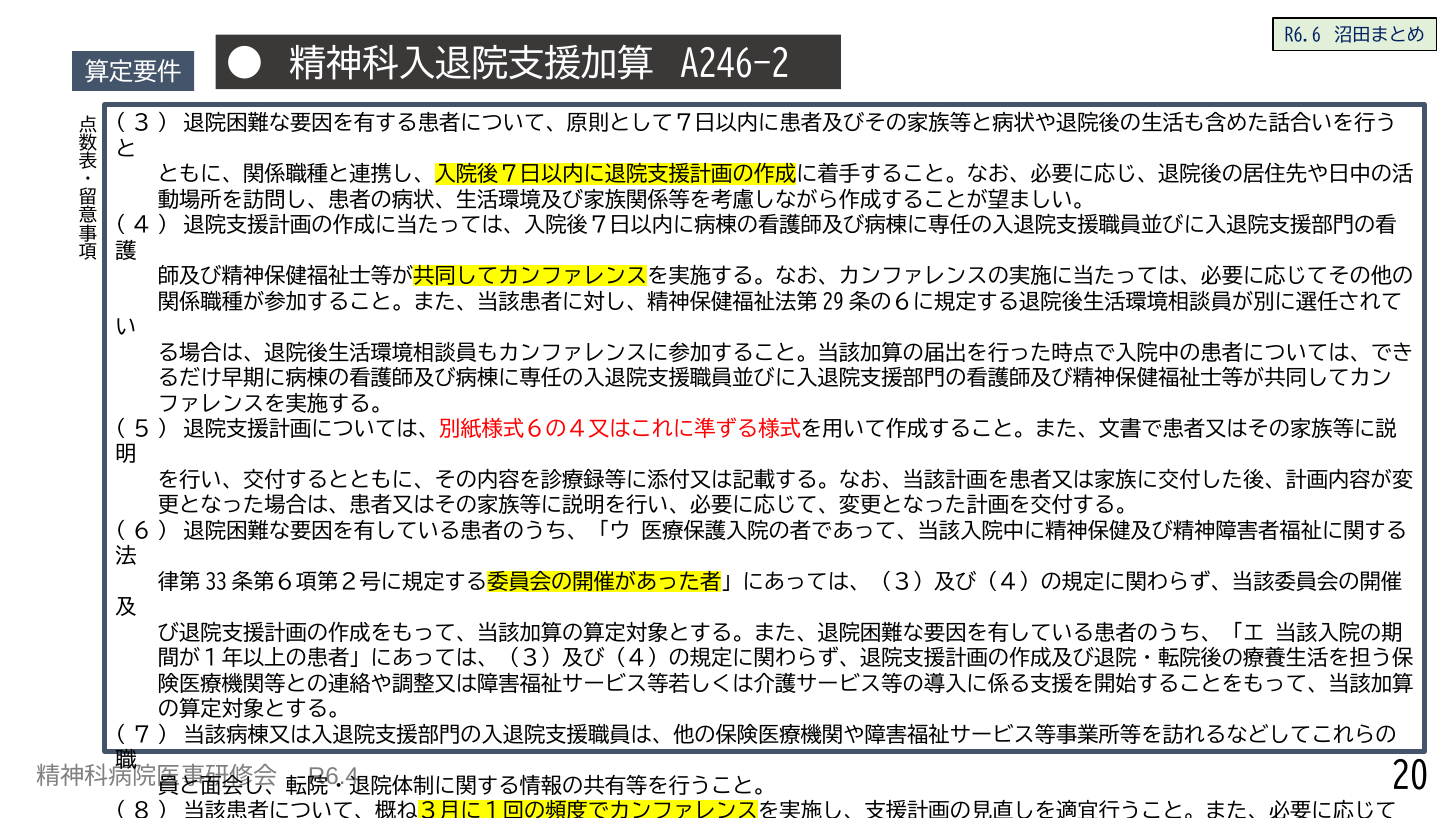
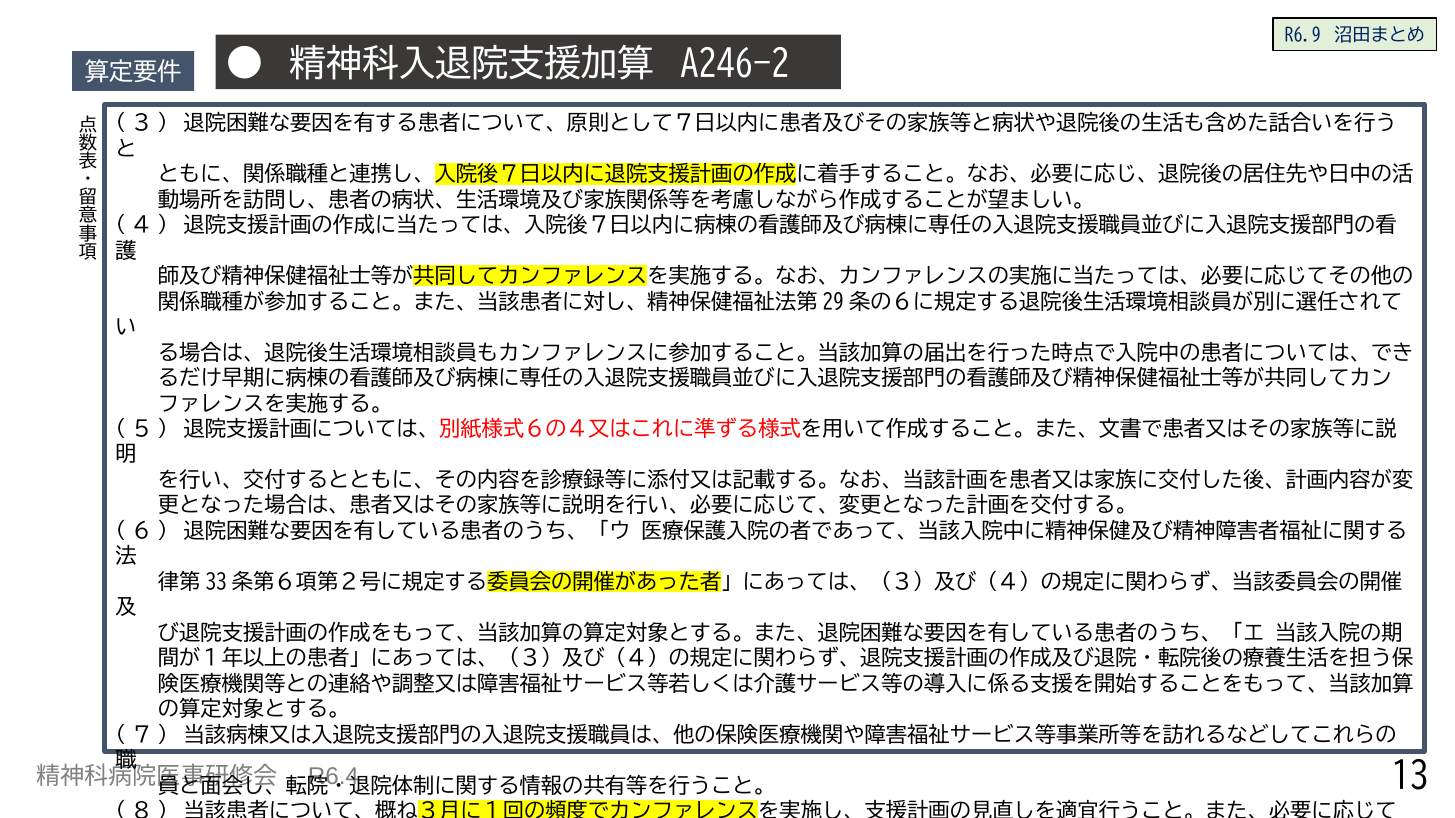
R6.6: R6.6 -> R6.9
20: 20 -> 13
